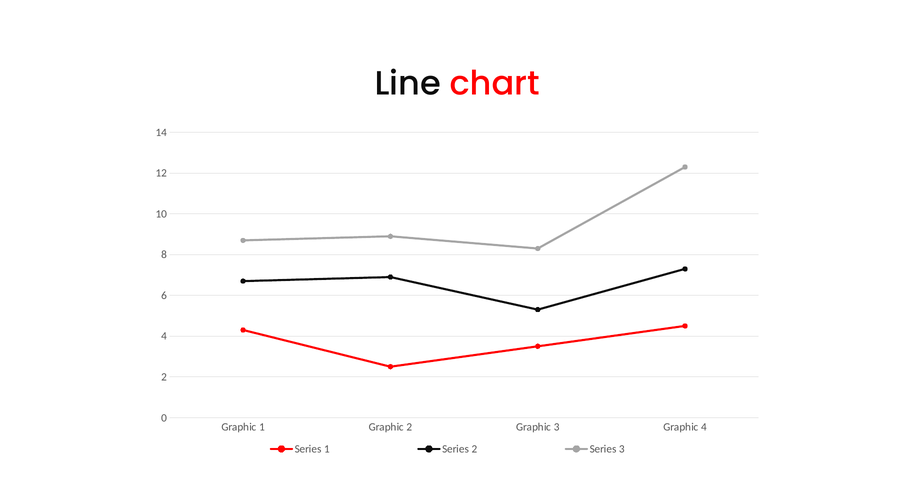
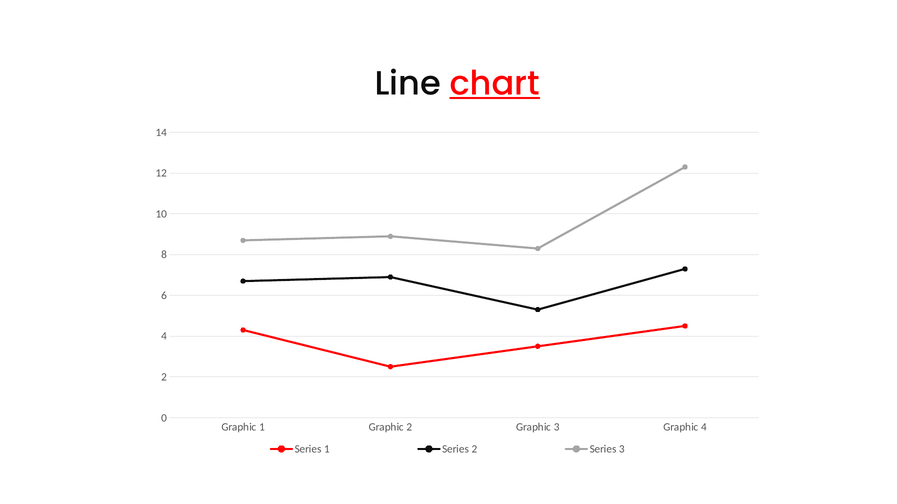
chart underline: none -> present
